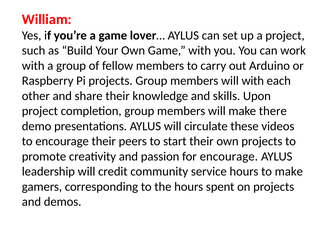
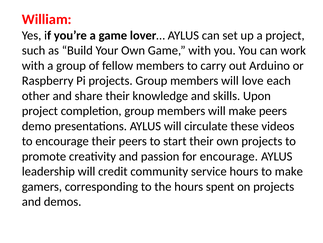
will with: with -> love
make there: there -> peers
